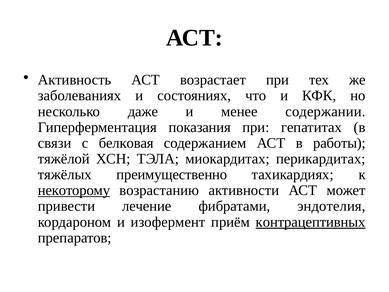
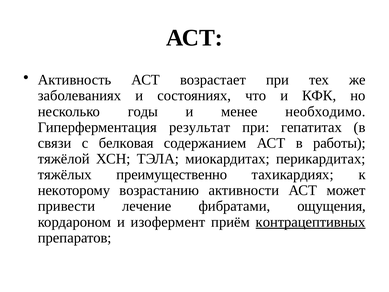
даже: даже -> годы
содержании: содержании -> необходимо
показания: показания -> результат
некоторому underline: present -> none
эндотелия: эндотелия -> ощущения
